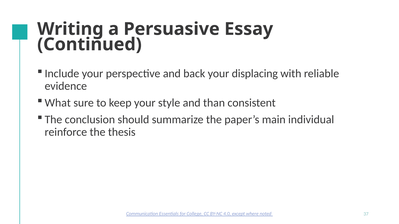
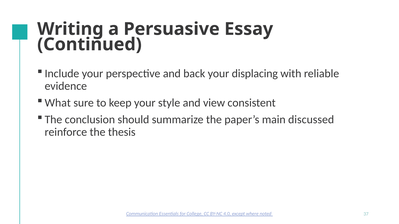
than: than -> view
individual: individual -> discussed
